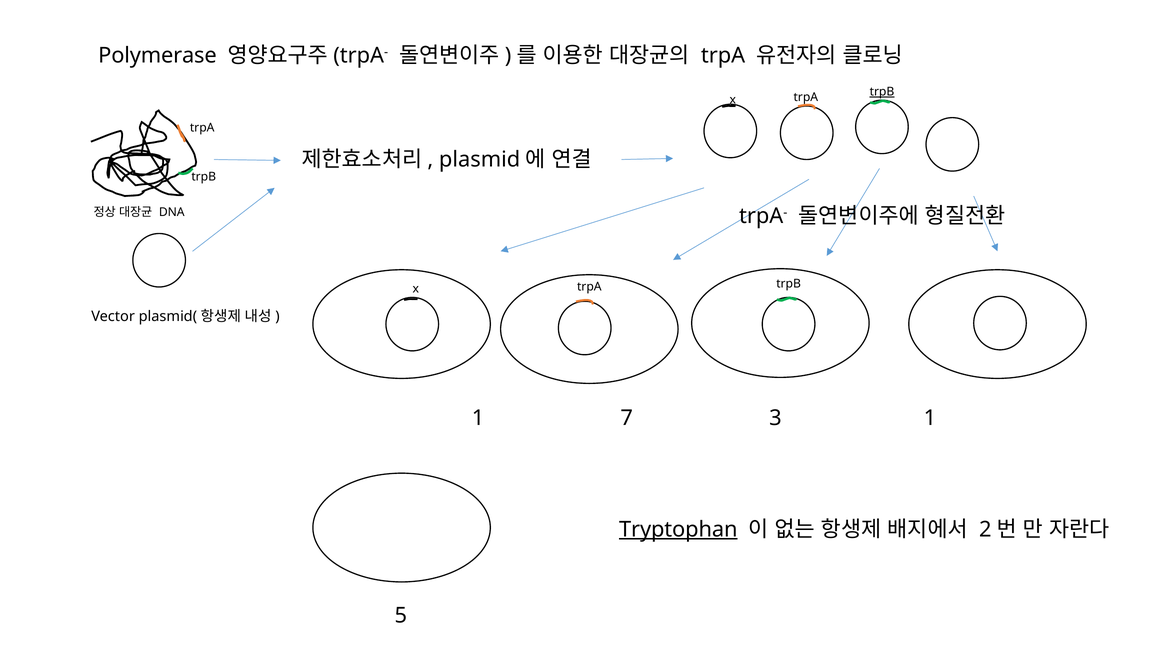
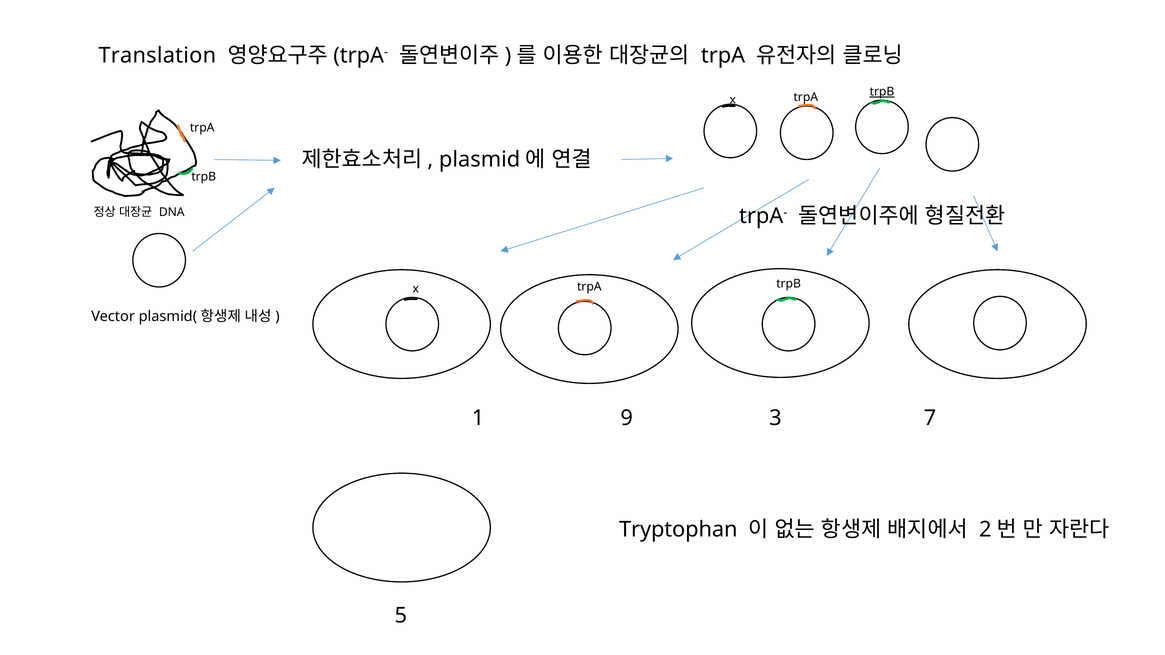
Polymerase: Polymerase -> Translation
7: 7 -> 9
3 1: 1 -> 7
Tryptophan underline: present -> none
